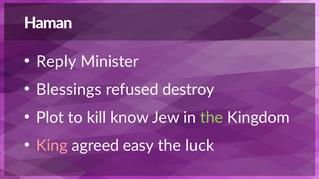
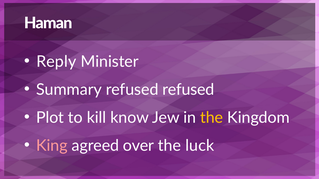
Blessings: Blessings -> Summary
refused destroy: destroy -> refused
the at (212, 118) colour: light green -> yellow
easy: easy -> over
